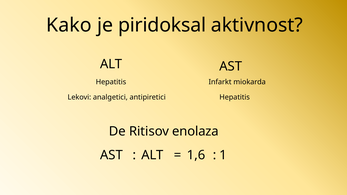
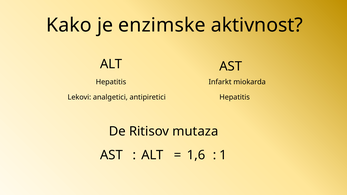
piridoksal: piridoksal -> enzimske
enolaza: enolaza -> mutaza
